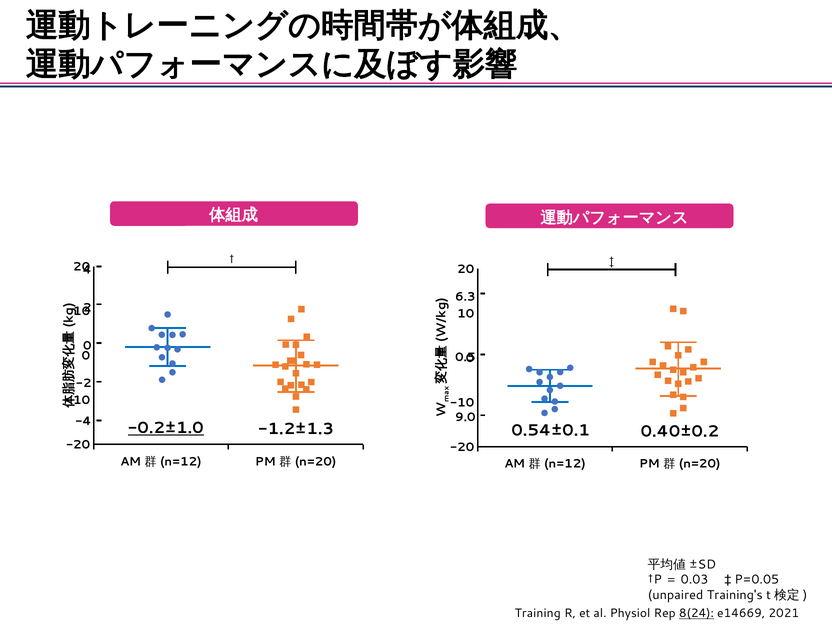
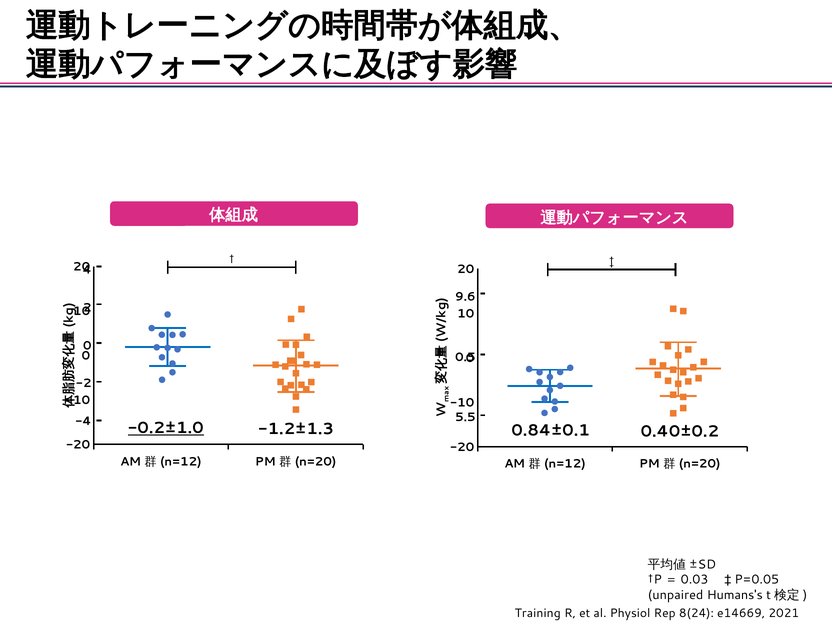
6.3: 6.3 -> 9.6
9.0: 9.0 -> 5.5
0.54±0.1: 0.54±0.1 -> 0.84±0.1
Training's: Training's -> Humans's
8(24 underline: present -> none
